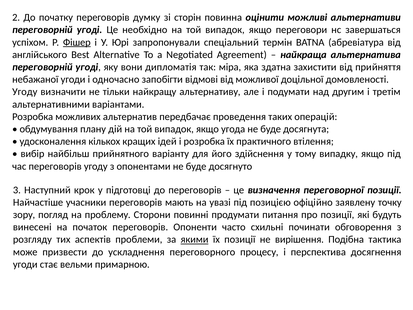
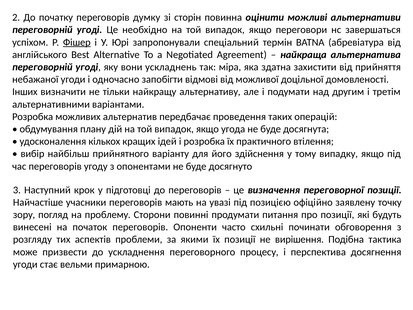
дипломатія: дипломатія -> ускладнень
Угоду at (25, 92): Угоду -> Інших
якими underline: present -> none
